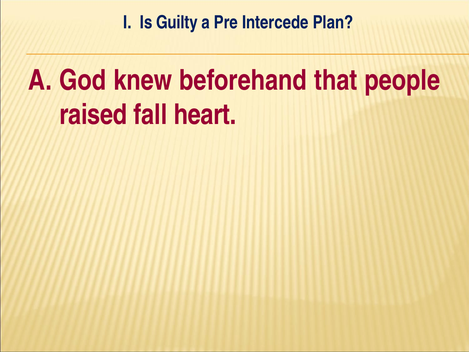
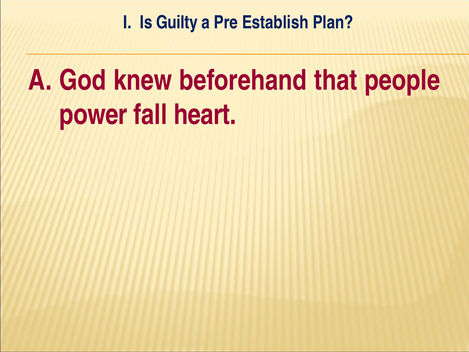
Intercede: Intercede -> Establish
raised: raised -> power
